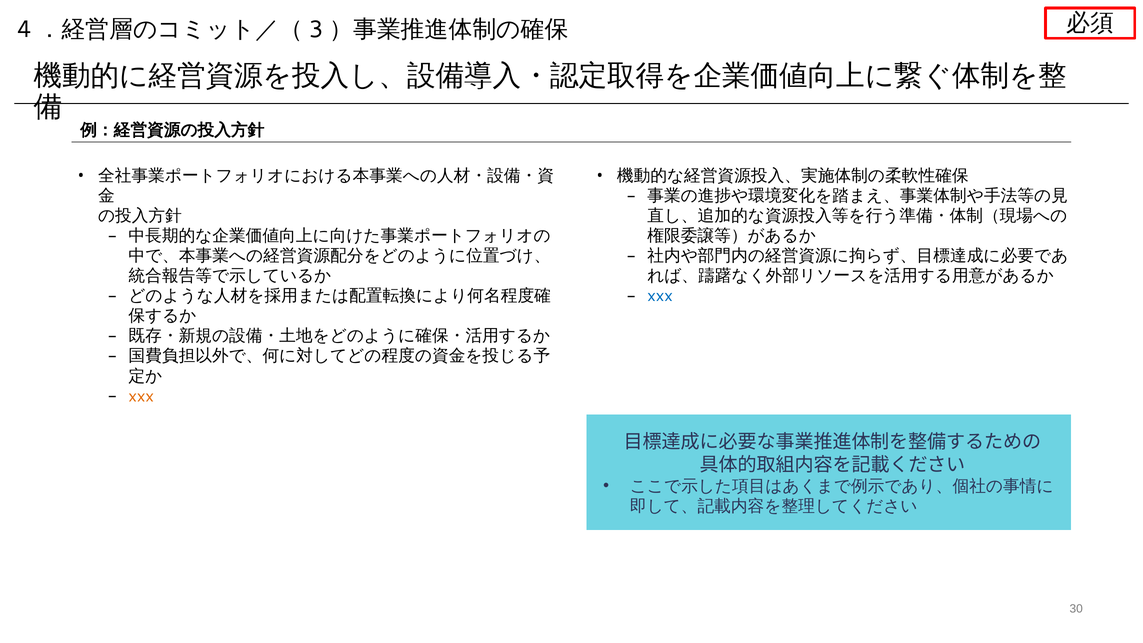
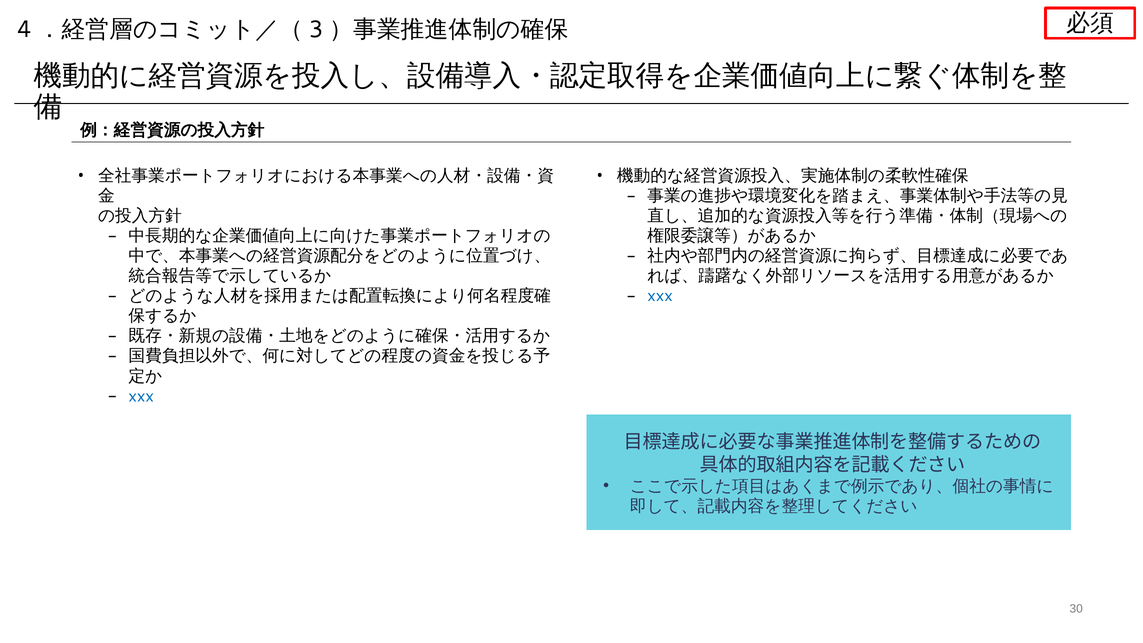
xxx at (141, 396) colour: orange -> blue
